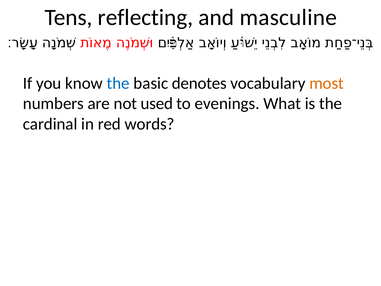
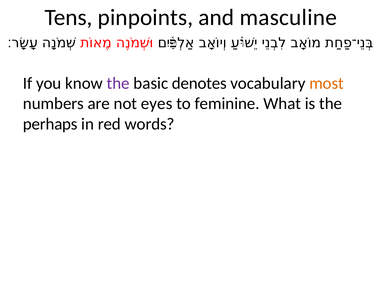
reflecting: reflecting -> pinpoints
the at (118, 83) colour: blue -> purple
used: used -> eyes
evenings: evenings -> feminine
cardinal: cardinal -> perhaps
